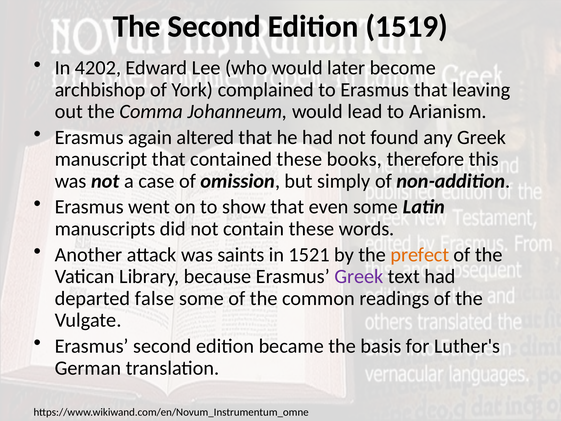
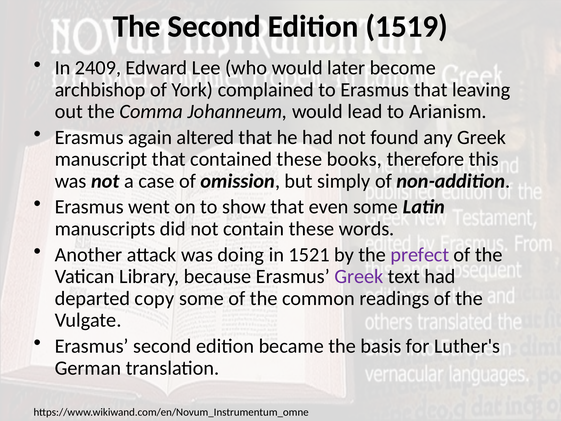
4202: 4202 -> 2409
saints: saints -> doing
prefect colour: orange -> purple
false: false -> copy
